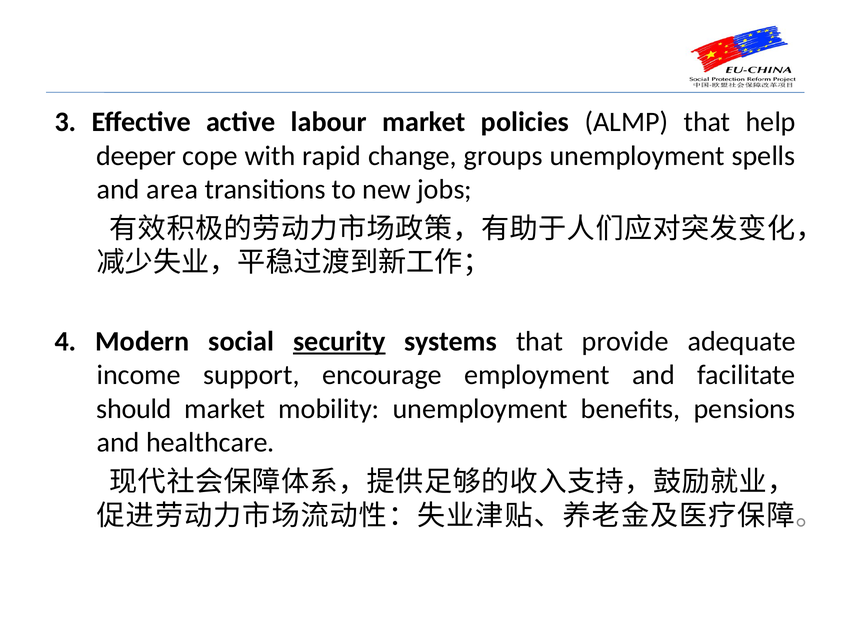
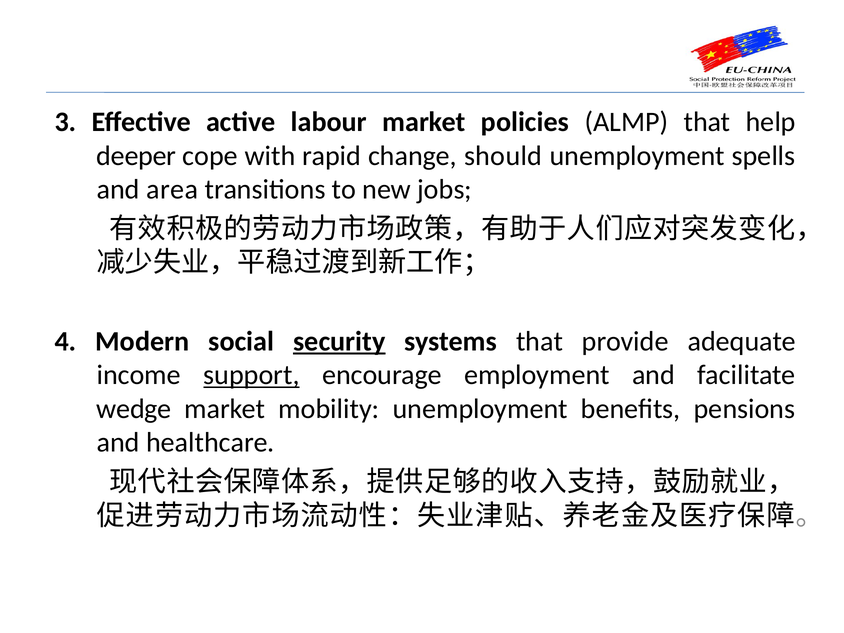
groups: groups -> should
support underline: none -> present
should: should -> wedge
